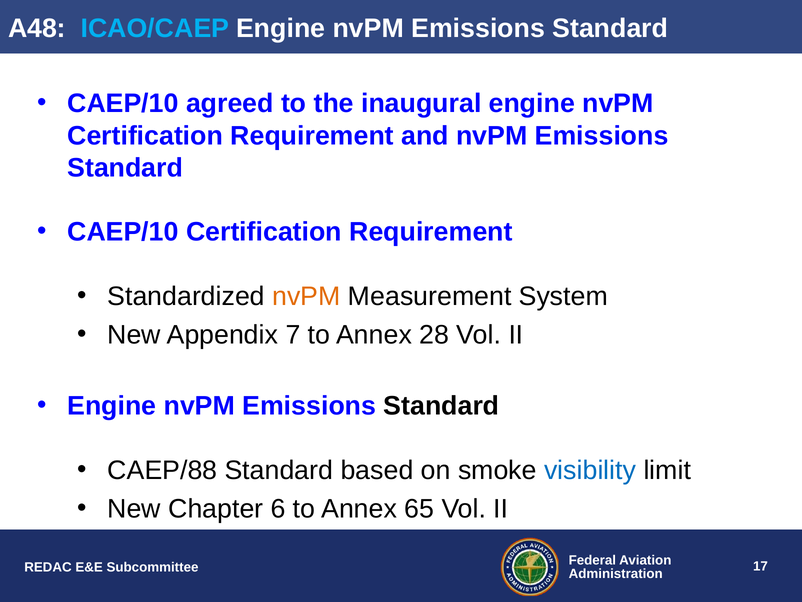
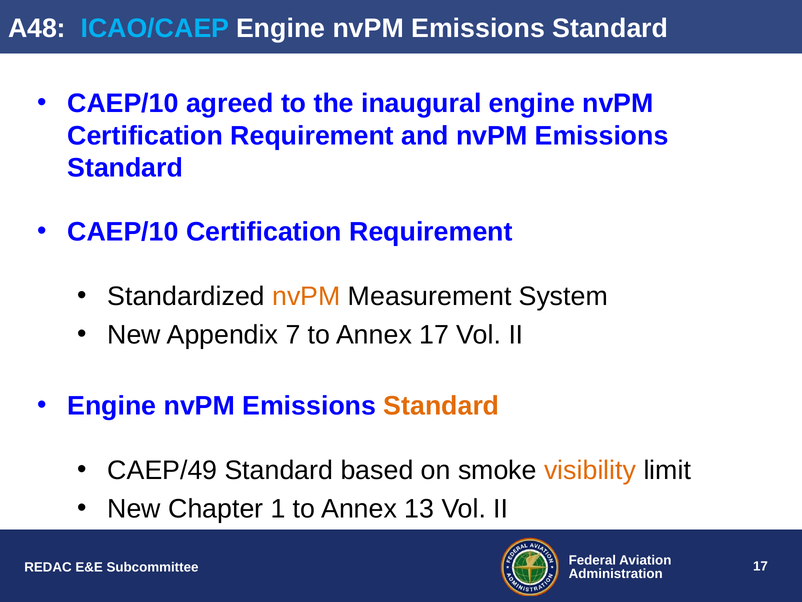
Annex 28: 28 -> 17
Standard at (441, 406) colour: black -> orange
CAEP/88: CAEP/88 -> CAEP/49
visibility colour: blue -> orange
6: 6 -> 1
65: 65 -> 13
